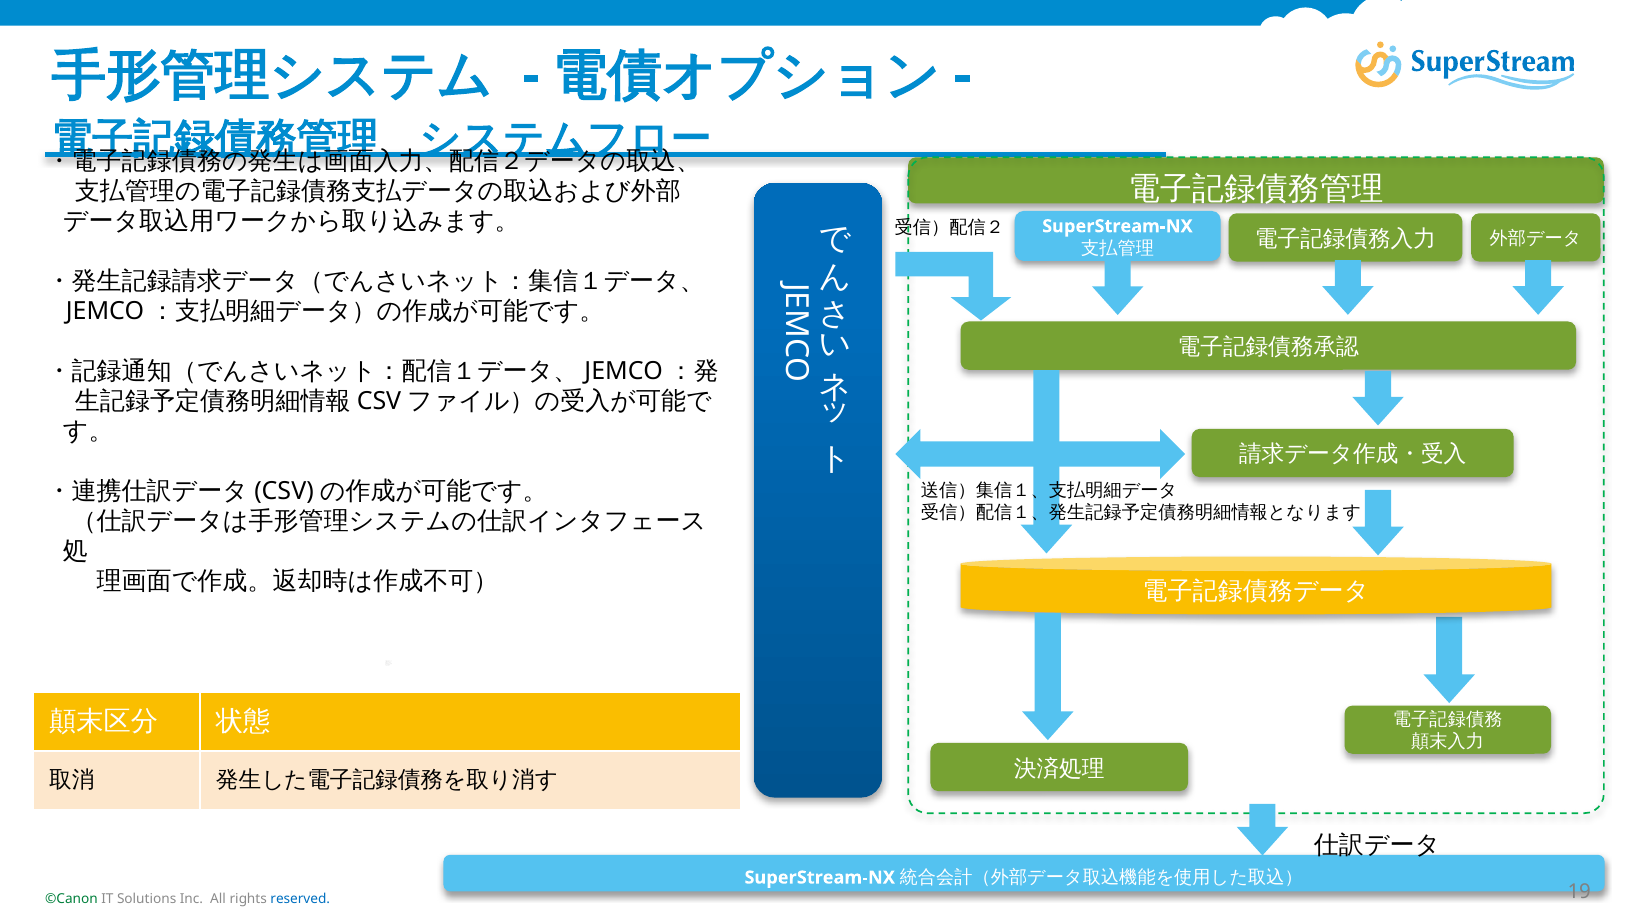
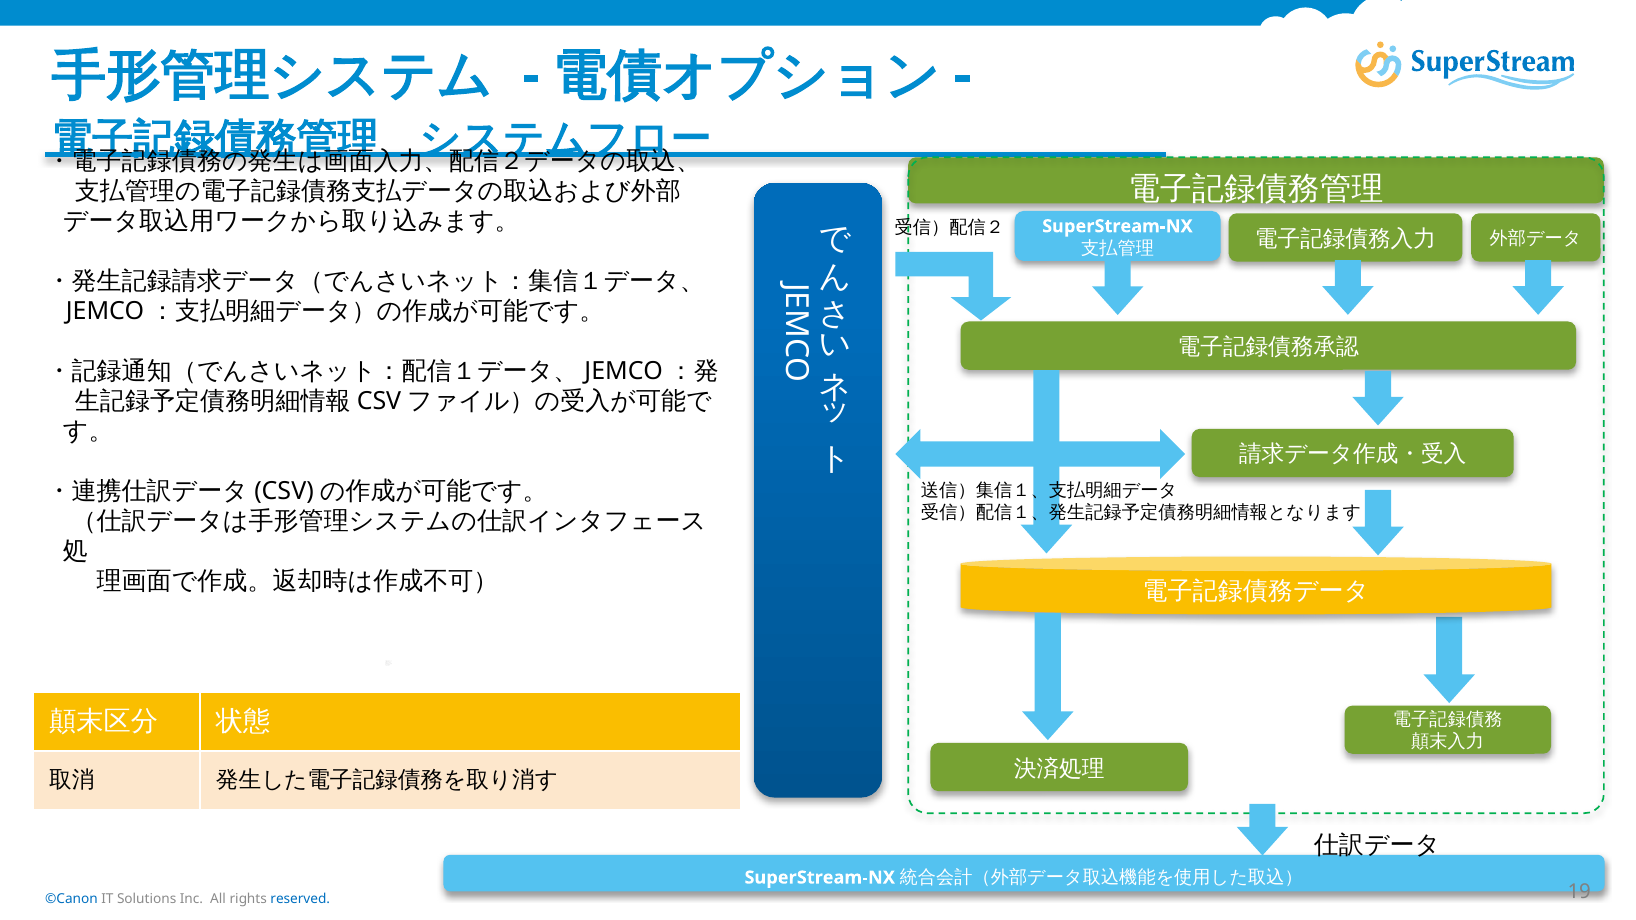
©Canon colour: green -> blue
